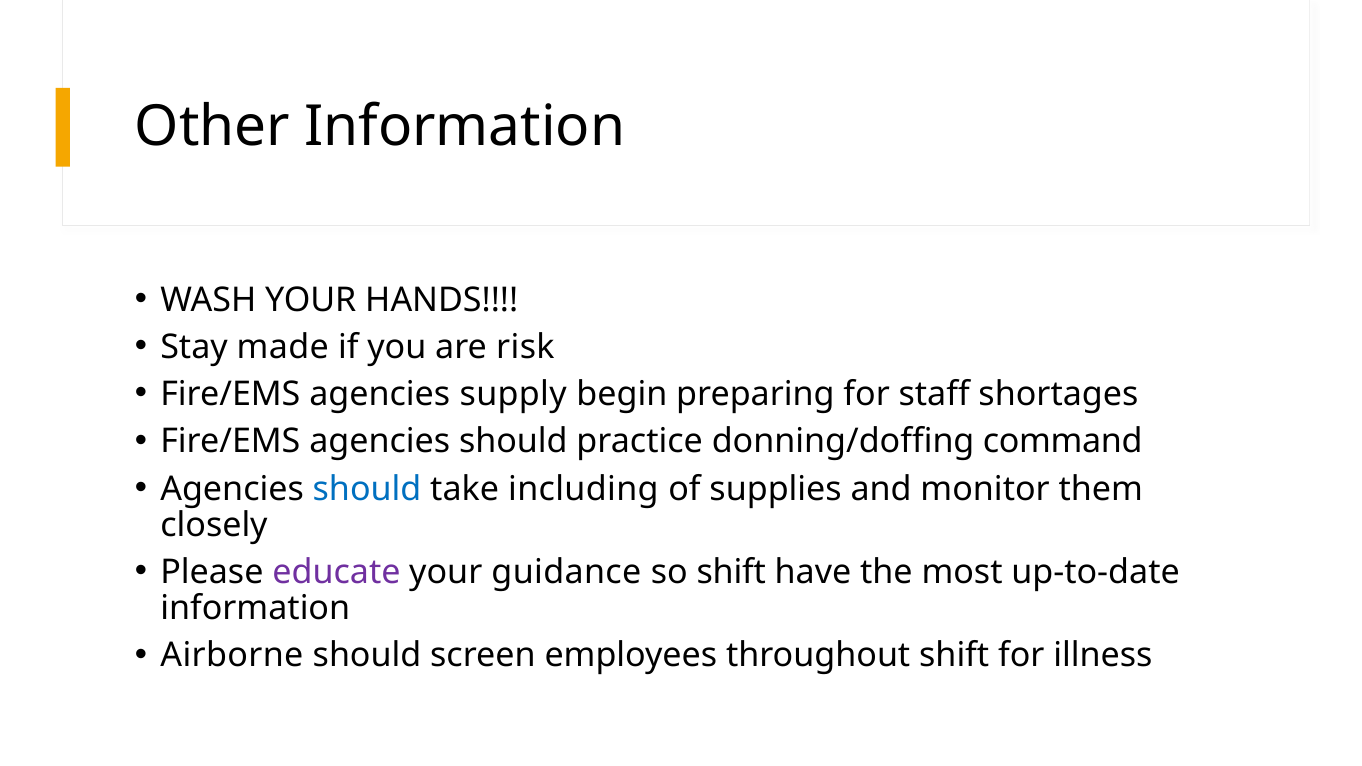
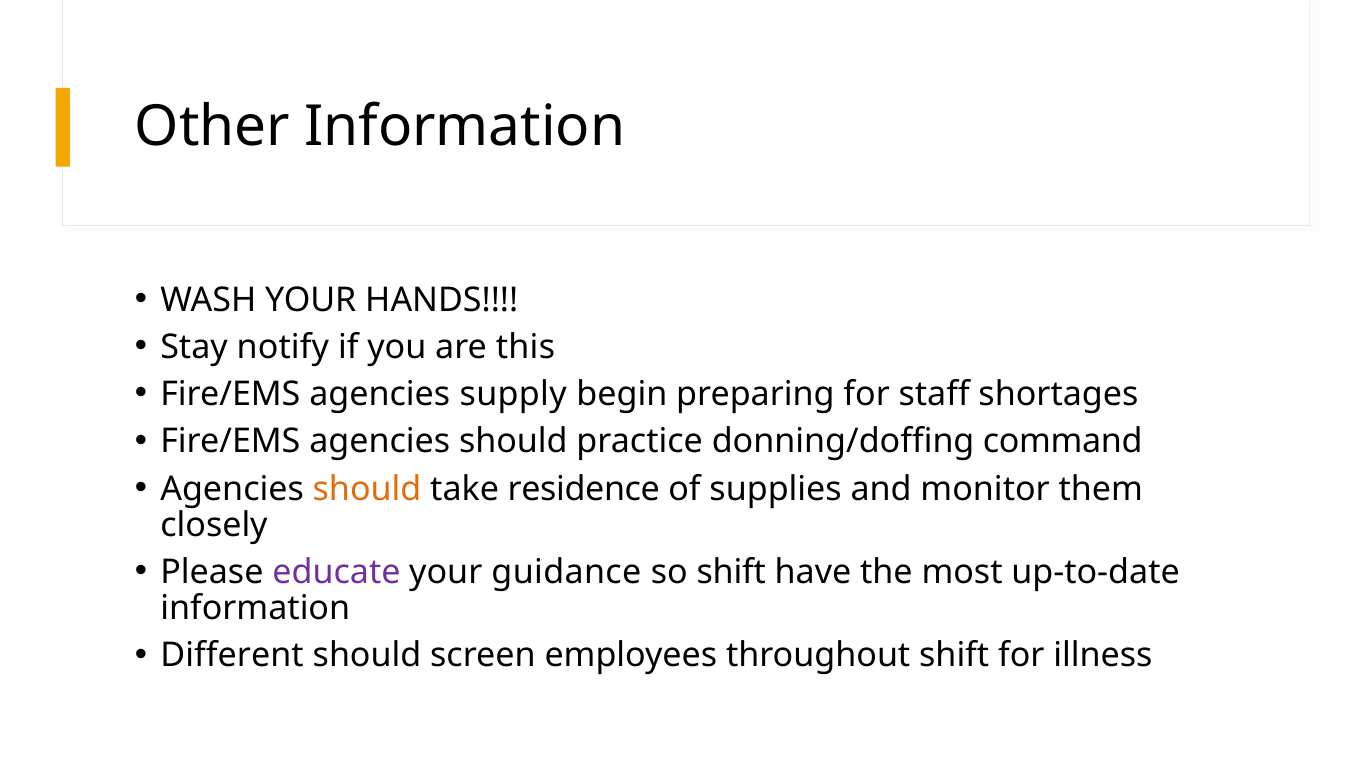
made: made -> notify
risk: risk -> this
should at (367, 489) colour: blue -> orange
including: including -> residence
Airborne: Airborne -> Different
